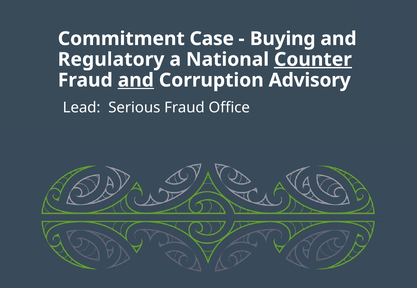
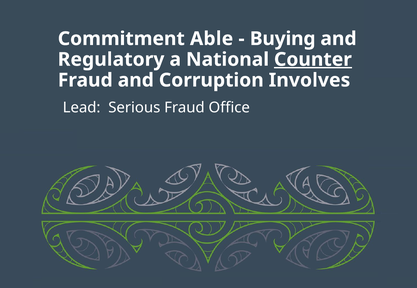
Case: Case -> Able
and at (136, 80) underline: present -> none
Advisory: Advisory -> Involves
